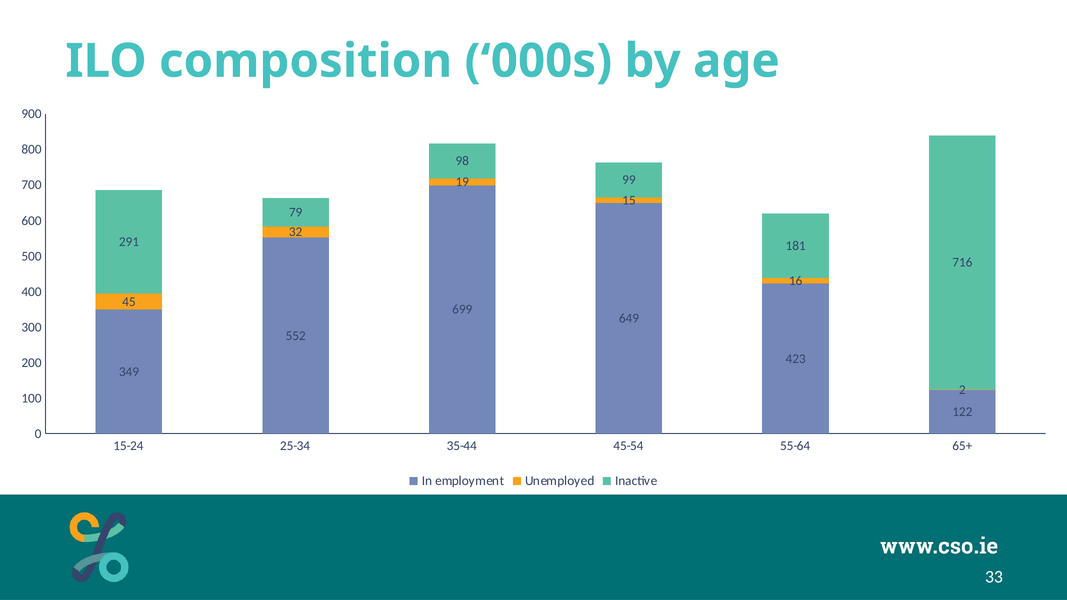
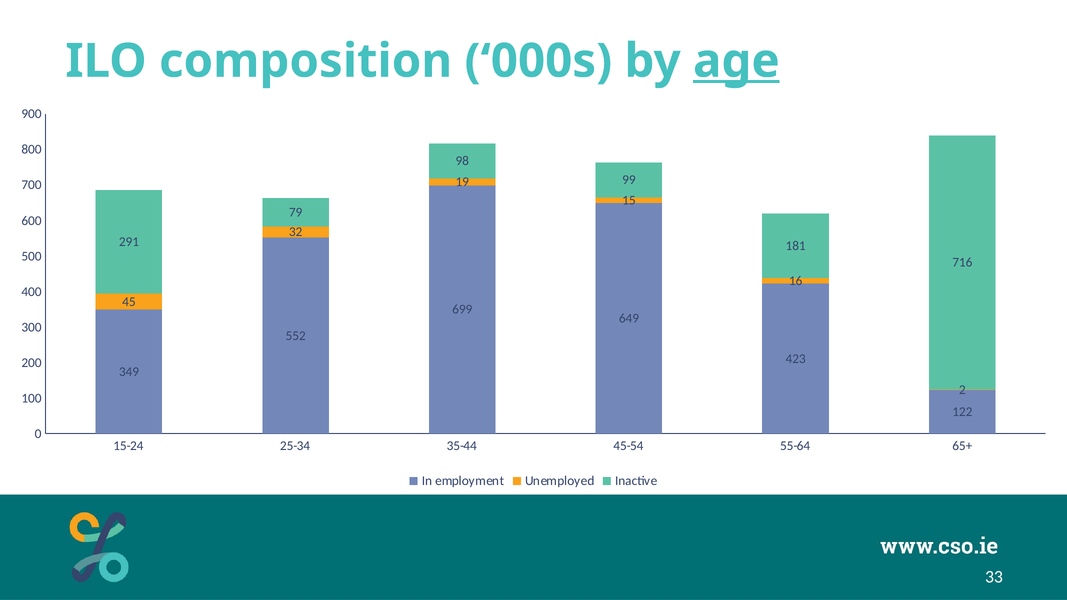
age underline: none -> present
